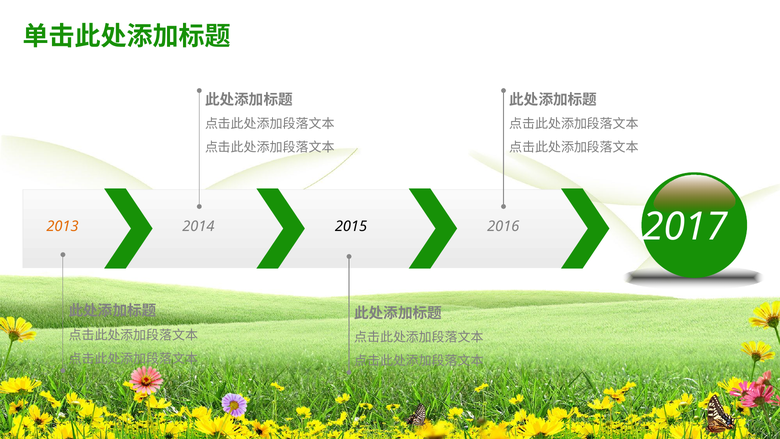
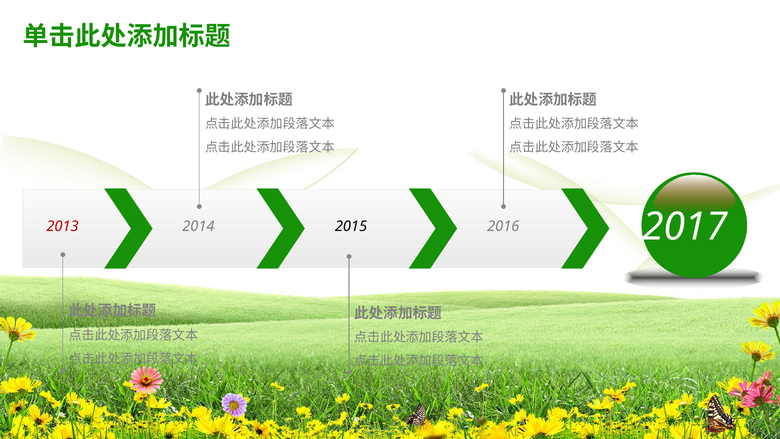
2013 colour: orange -> red
